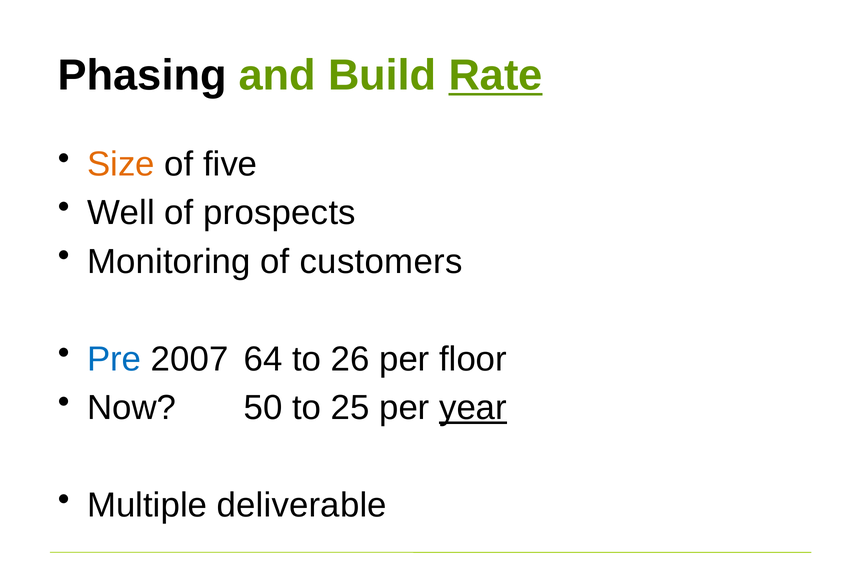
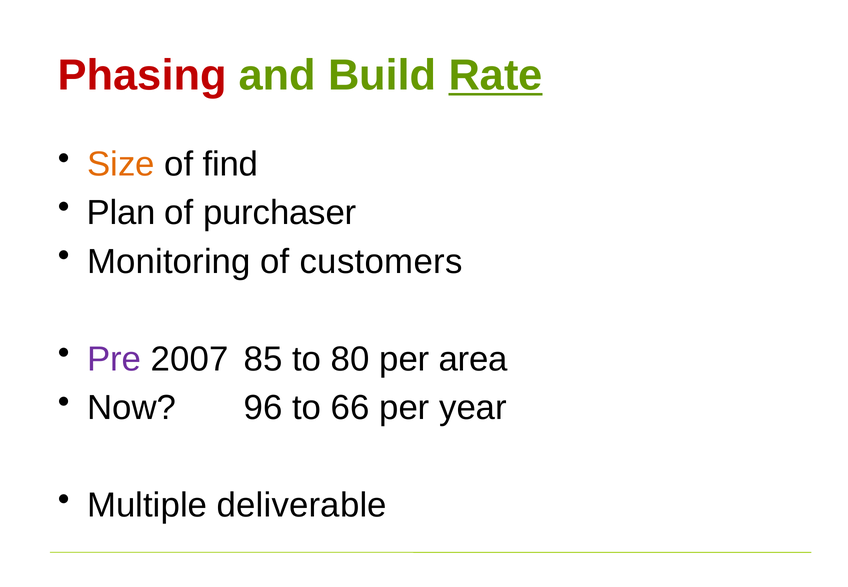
Phasing colour: black -> red
five: five -> find
Well: Well -> Plan
prospects: prospects -> purchaser
Pre colour: blue -> purple
64: 64 -> 85
26: 26 -> 80
floor: floor -> area
50: 50 -> 96
25: 25 -> 66
year underline: present -> none
